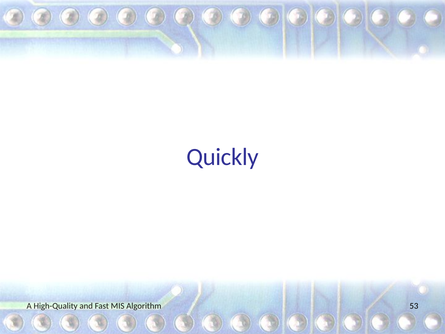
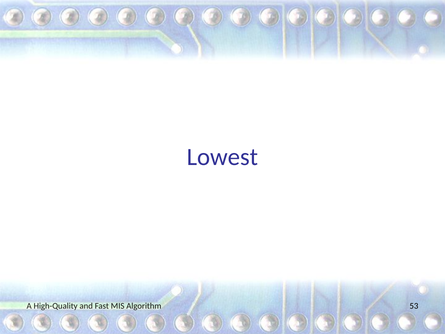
Quickly: Quickly -> Lowest
